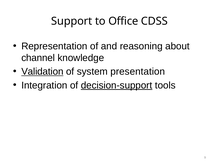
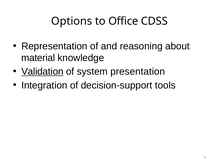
Support: Support -> Options
channel: channel -> material
decision-support underline: present -> none
